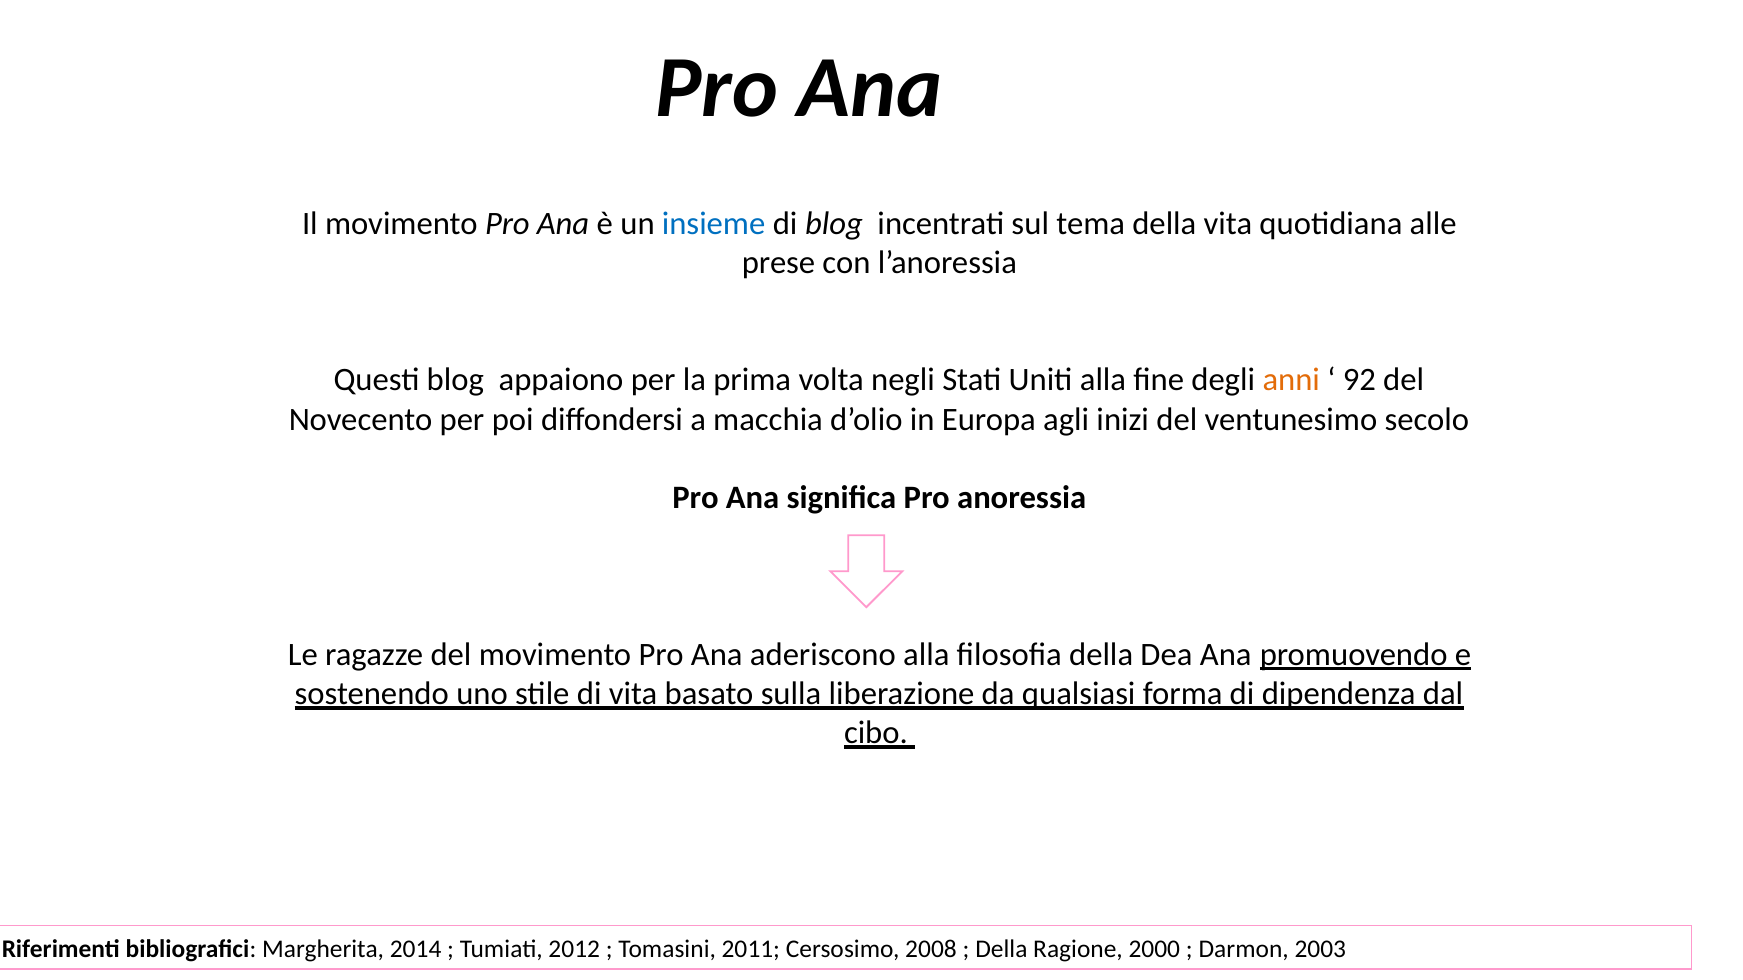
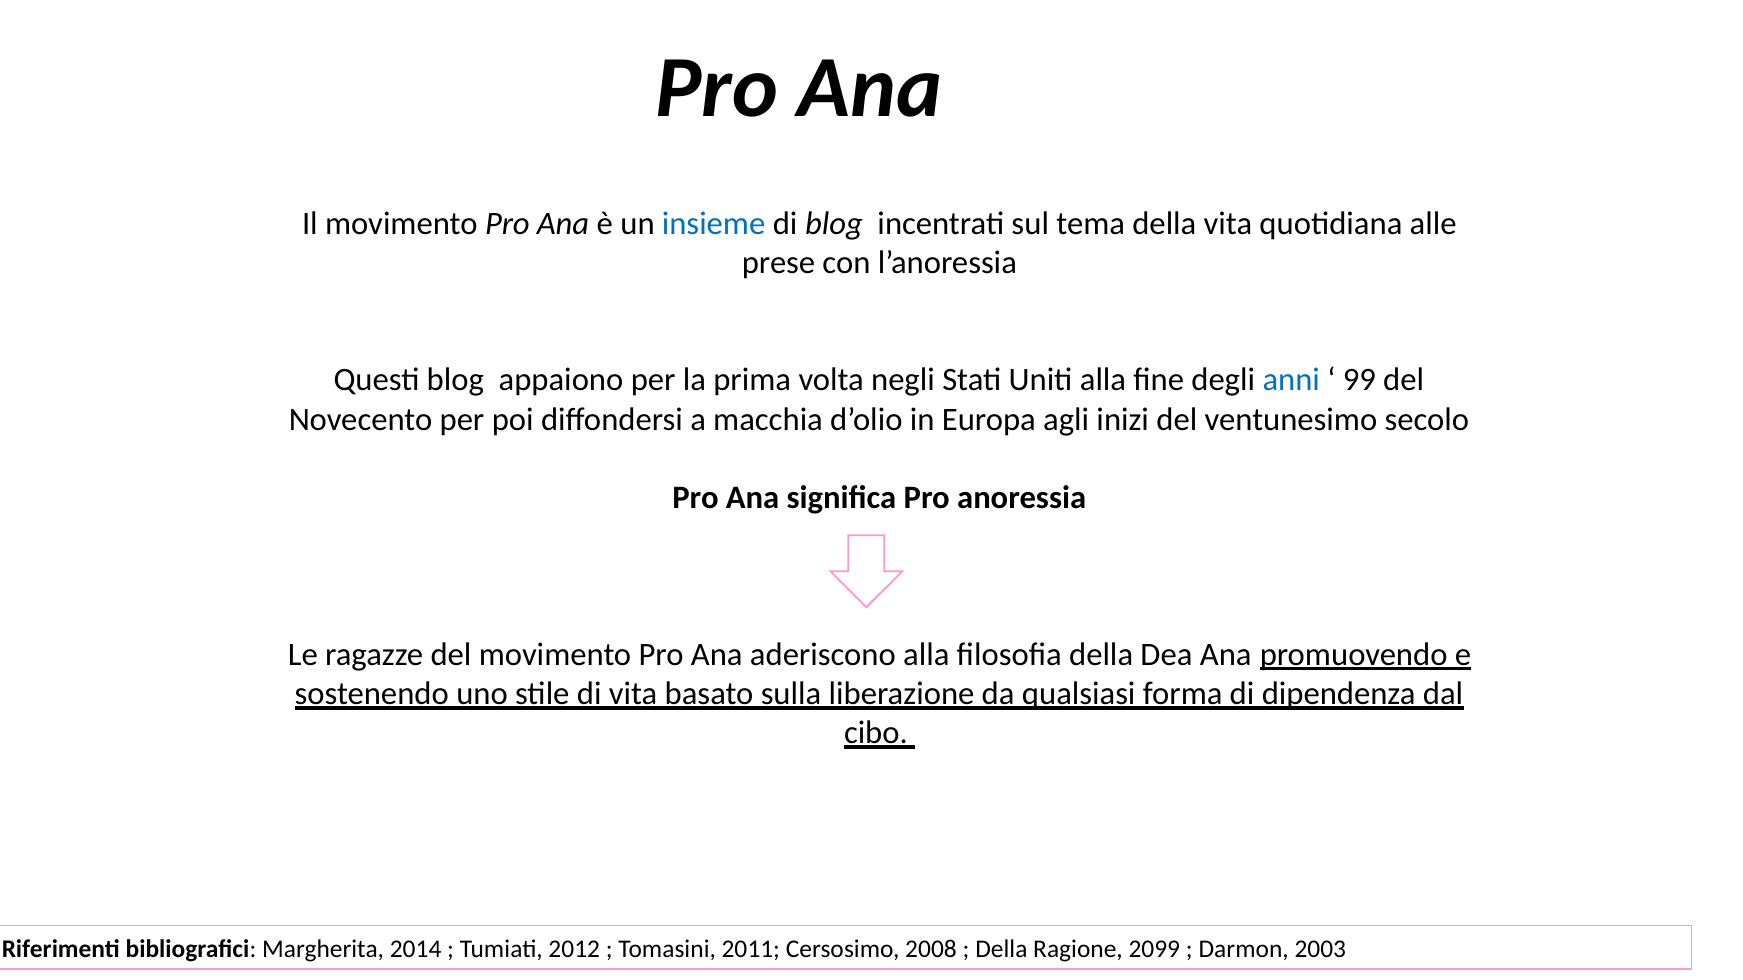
anni colour: orange -> blue
92: 92 -> 99
2000: 2000 -> 2099
